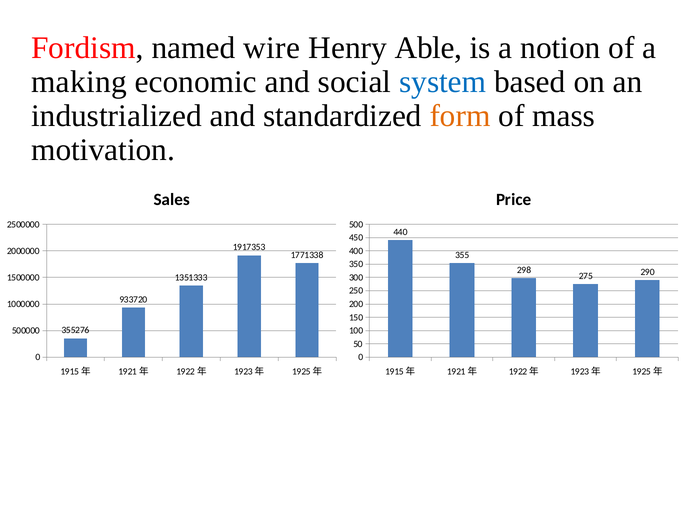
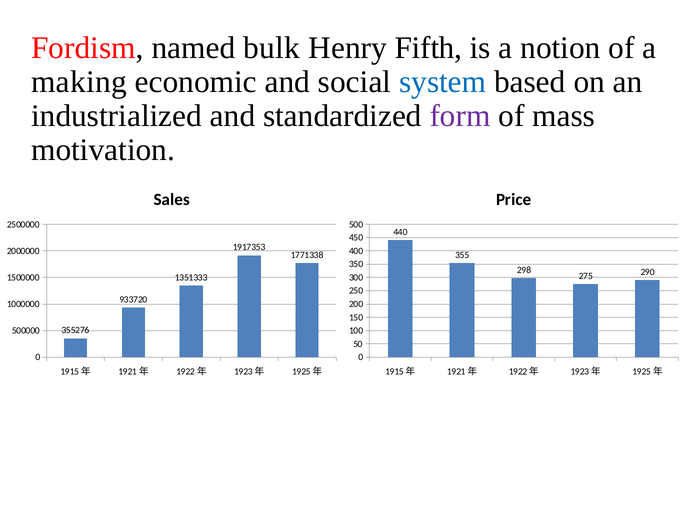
wire: wire -> bulk
Able: Able -> Fifth
form colour: orange -> purple
